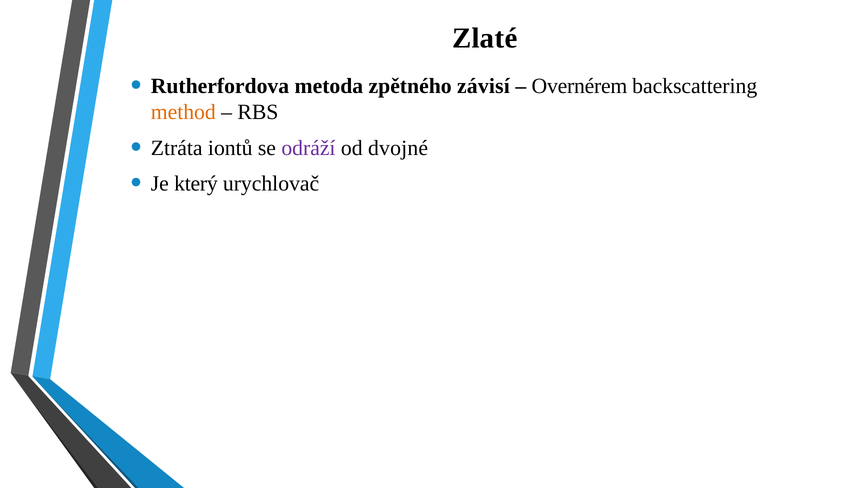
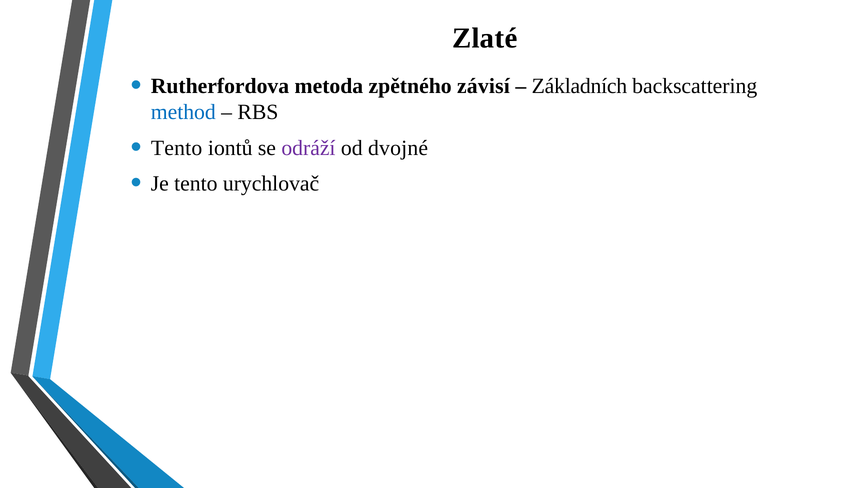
Overnérem: Overnérem -> Základních
method colour: orange -> blue
Ztráta at (177, 148): Ztráta -> Tento
Je který: který -> tento
